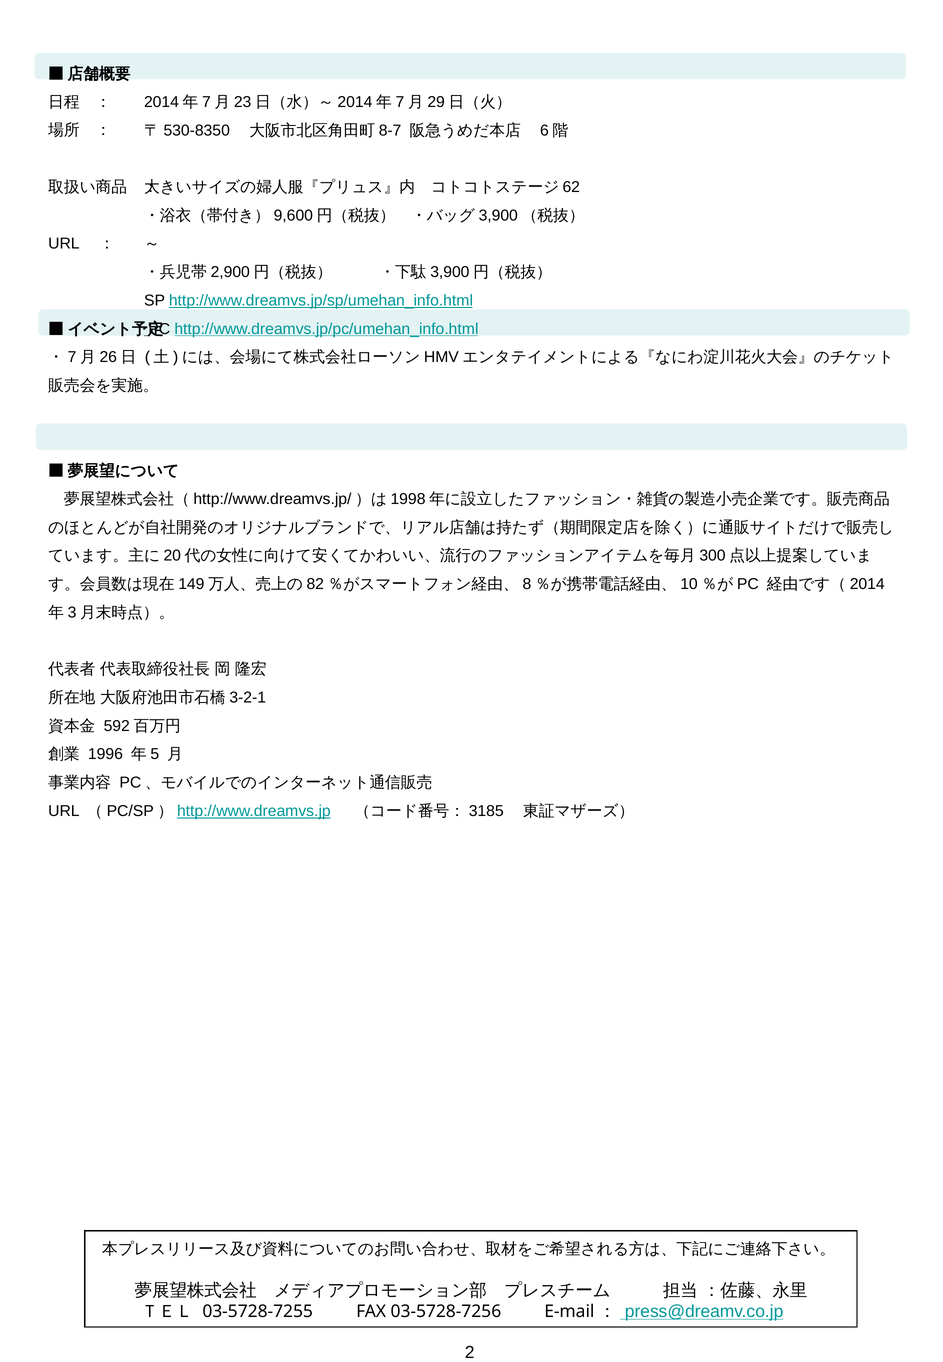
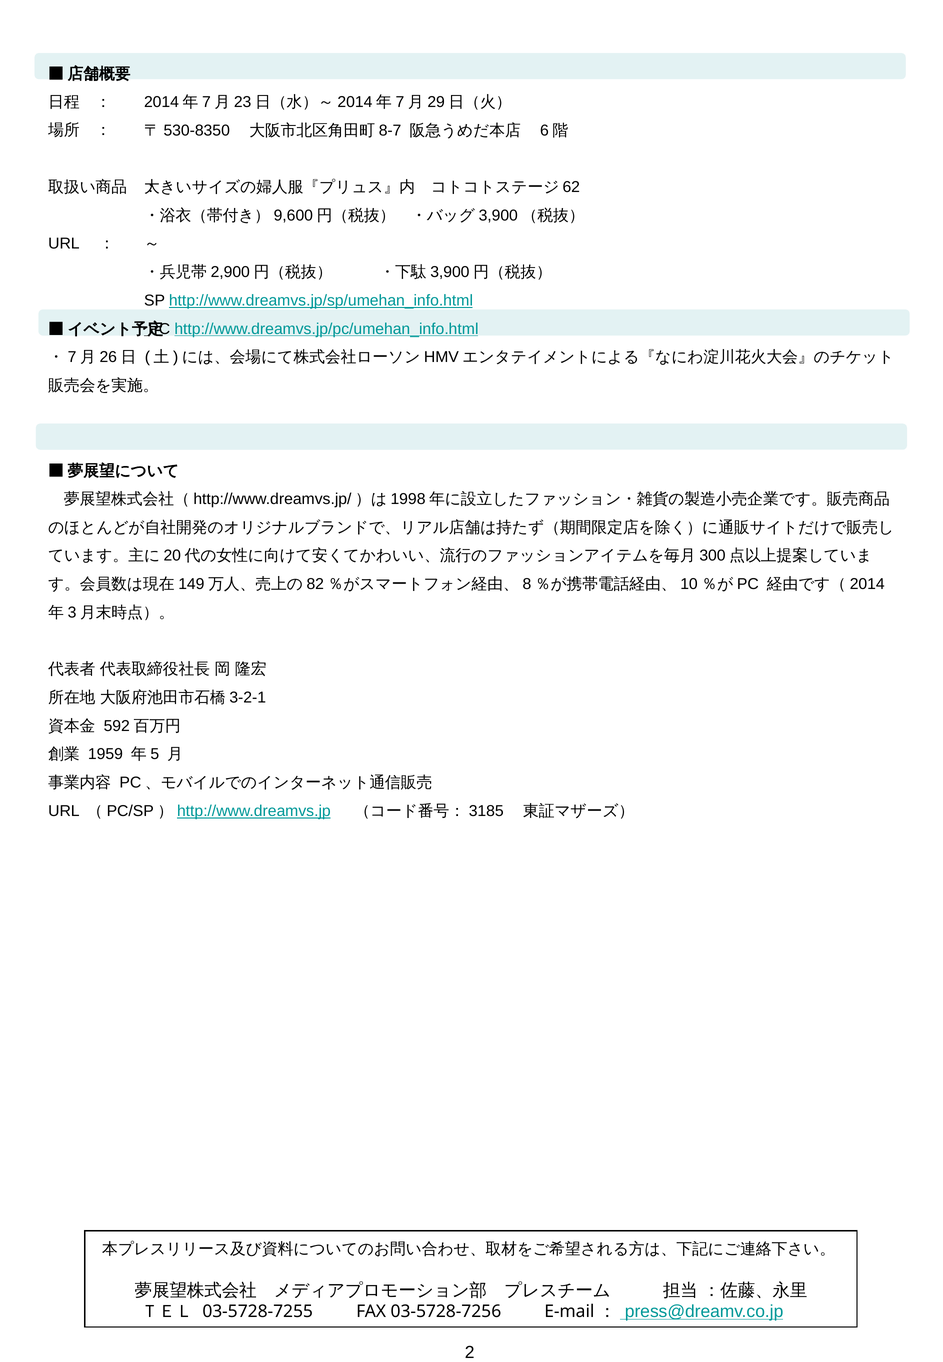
1996: 1996 -> 1959
